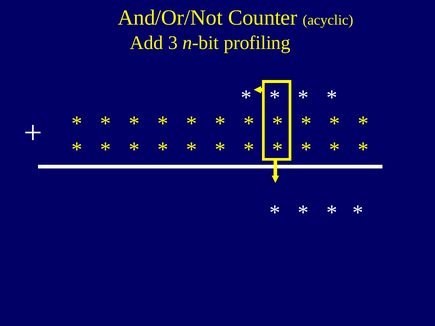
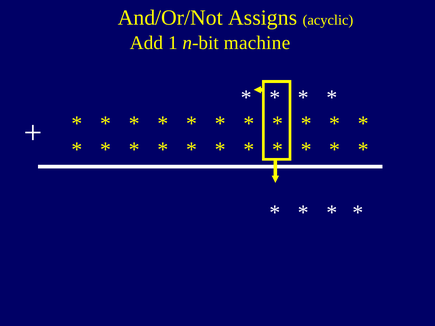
Counter: Counter -> Assigns
3: 3 -> 1
profiling: profiling -> machine
